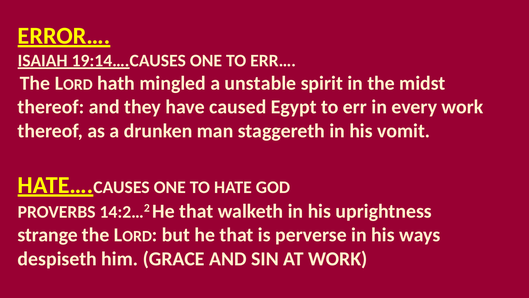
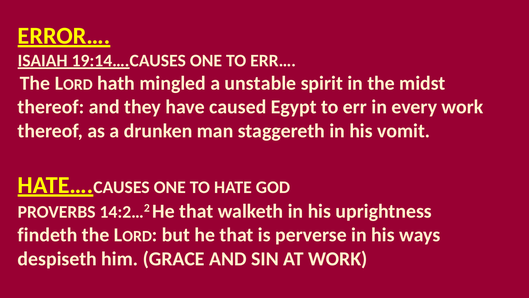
strange: strange -> findeth
